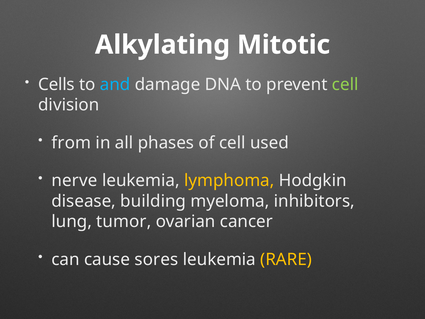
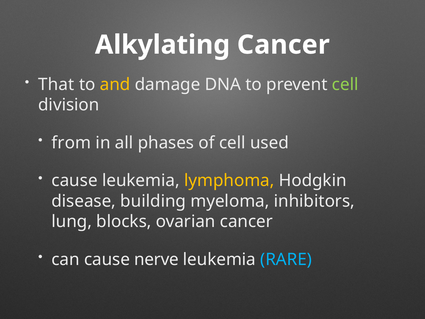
Alkylating Mitotic: Mitotic -> Cancer
Cells: Cells -> That
and colour: light blue -> yellow
nerve at (75, 181): nerve -> cause
tumor: tumor -> blocks
sores: sores -> nerve
RARE colour: yellow -> light blue
